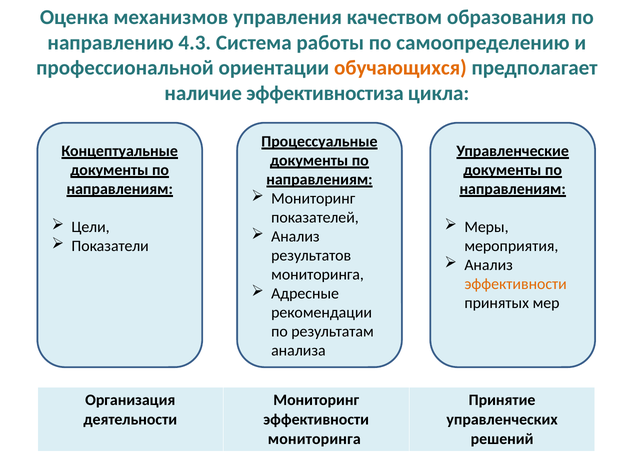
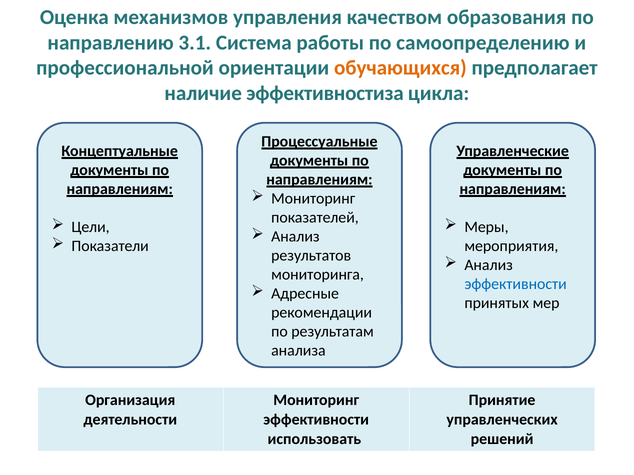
4.3: 4.3 -> 3.1
эффективности at (516, 284) colour: orange -> blue
мониторинга at (314, 439): мониторинга -> использовать
